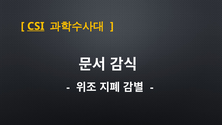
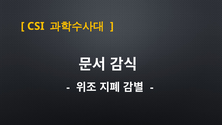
CSI underline: present -> none
